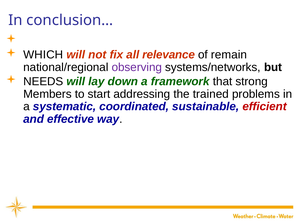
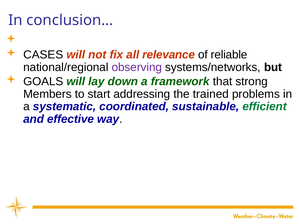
WHICH: WHICH -> CASES
remain: remain -> reliable
NEEDS: NEEDS -> GOALS
efficient colour: red -> green
